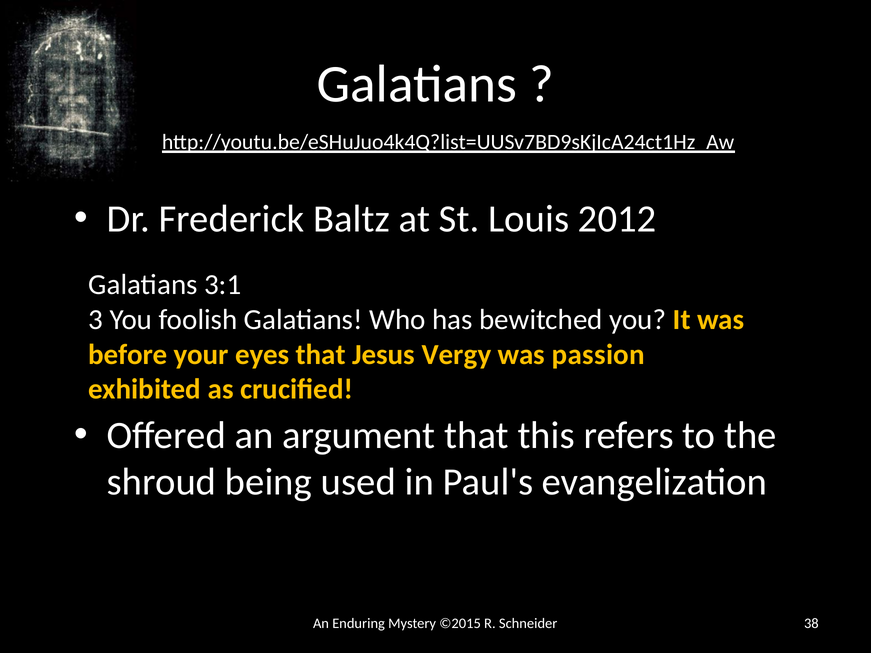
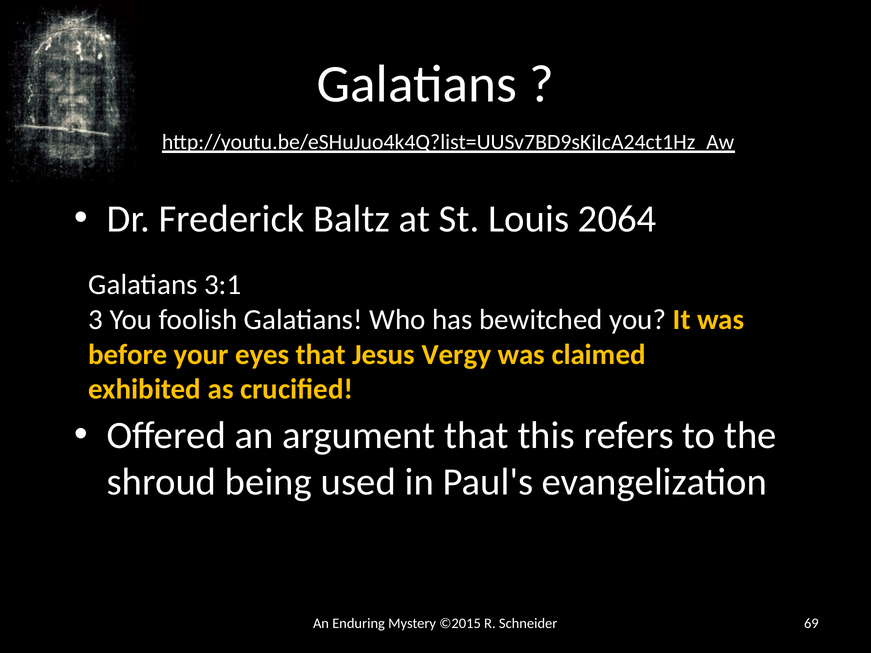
2012: 2012 -> 2064
passion: passion -> claimed
38: 38 -> 69
